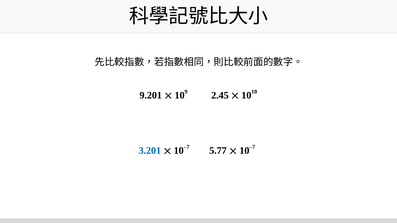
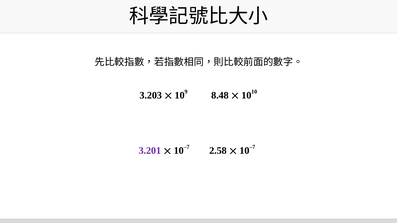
9.201: 9.201 -> 3.203
2.45: 2.45 -> 8.48
3.201 colour: blue -> purple
5.77: 5.77 -> 2.58
